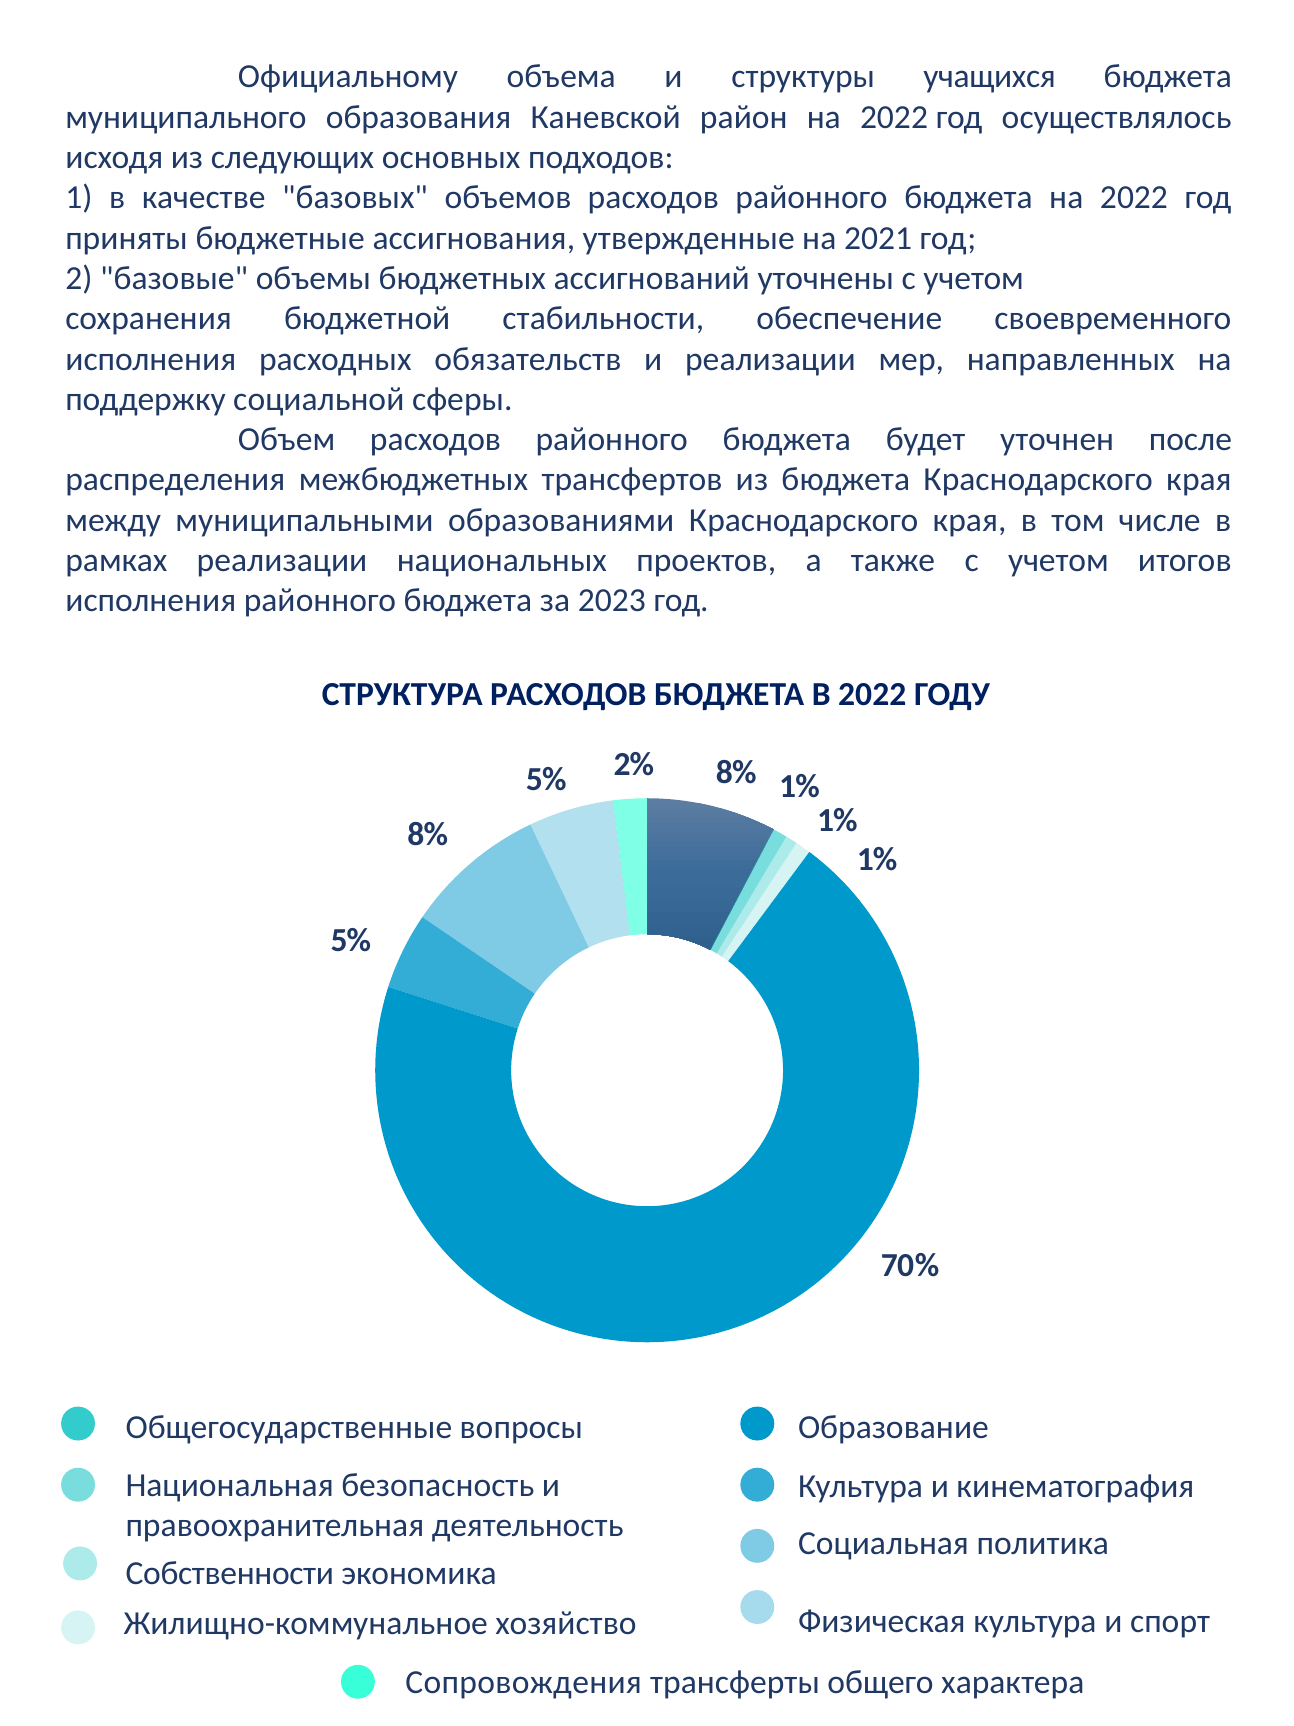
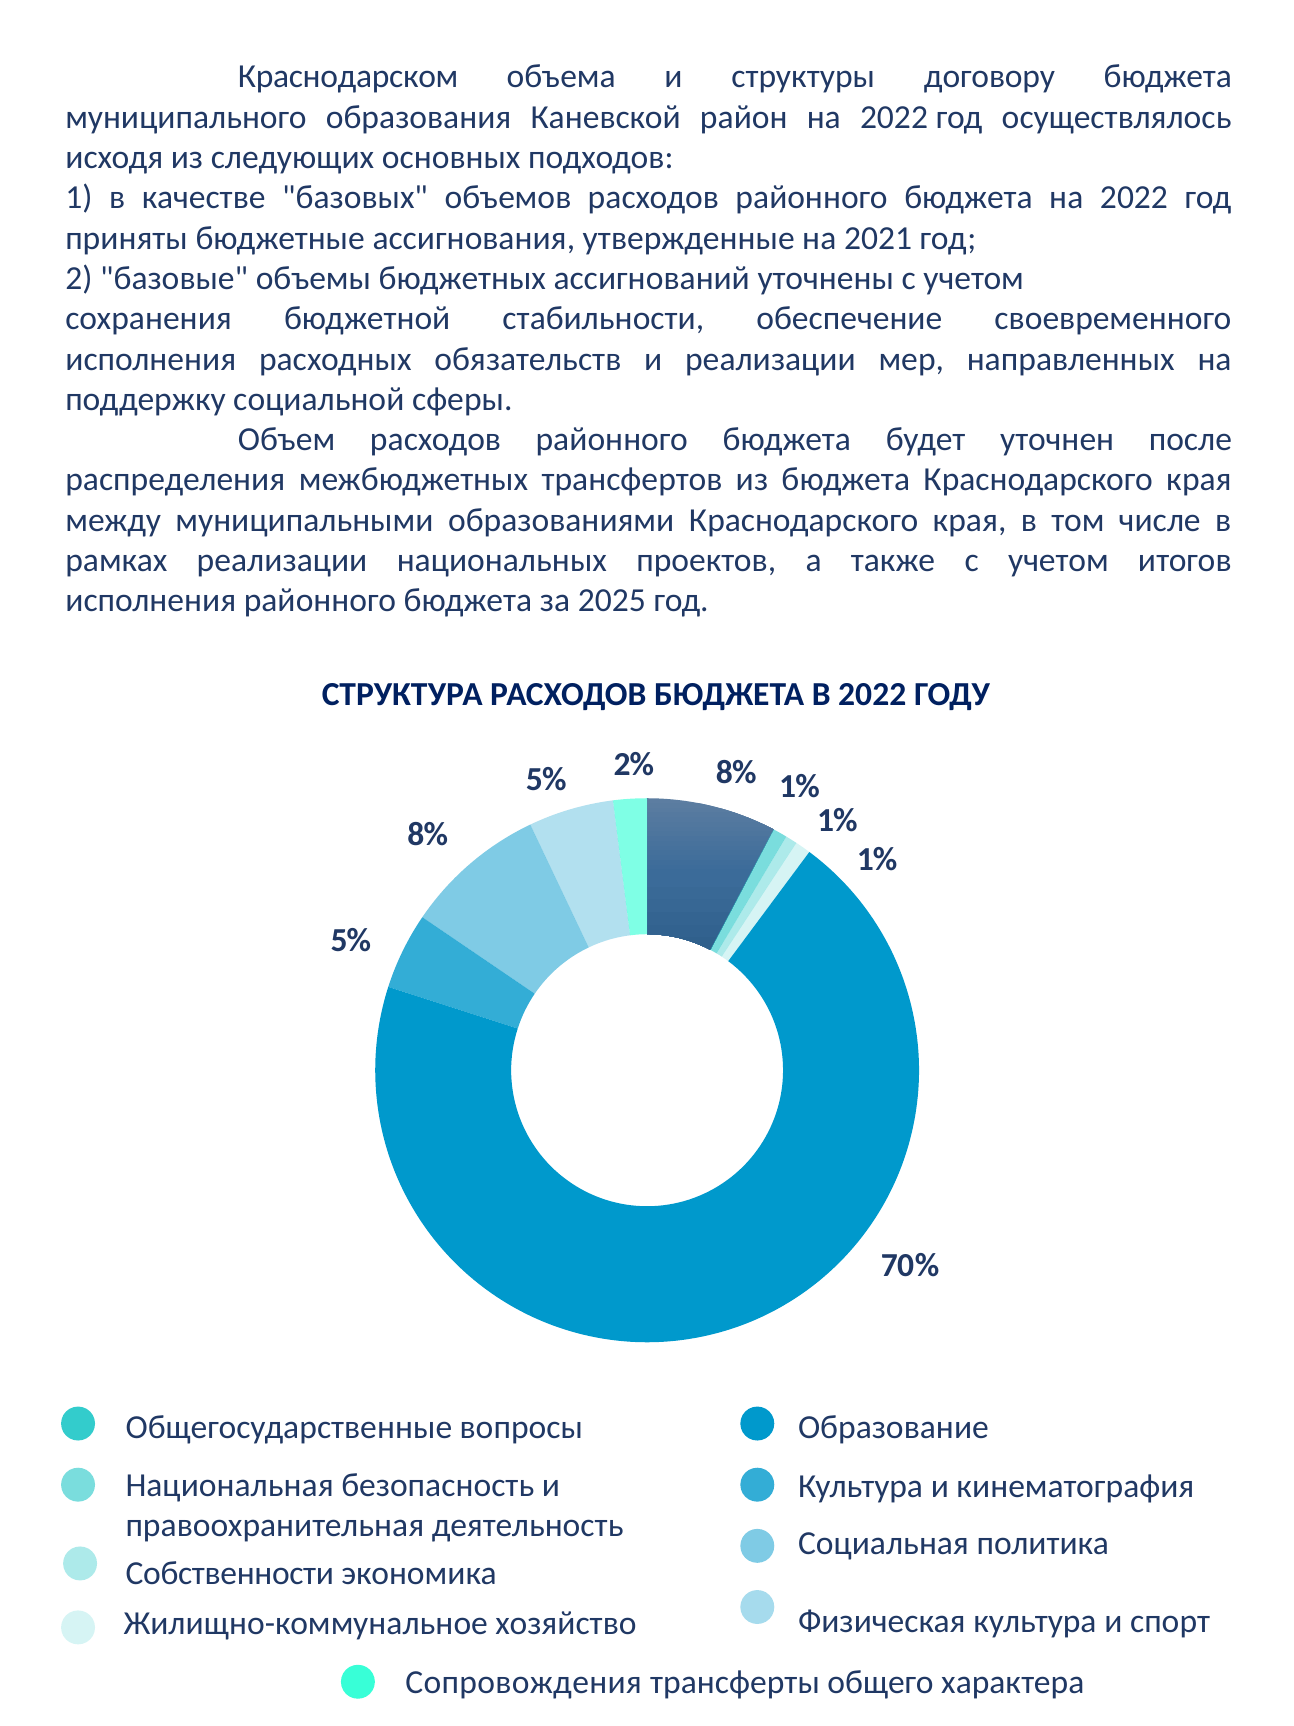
Официальному: Официальному -> Краснодарском
учащихся: учащихся -> договору
2023: 2023 -> 2025
